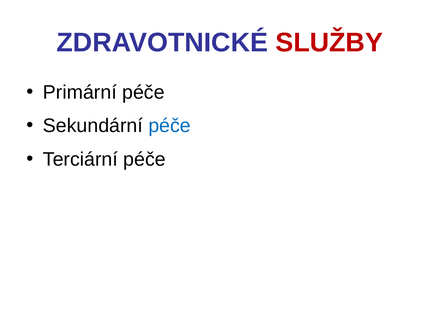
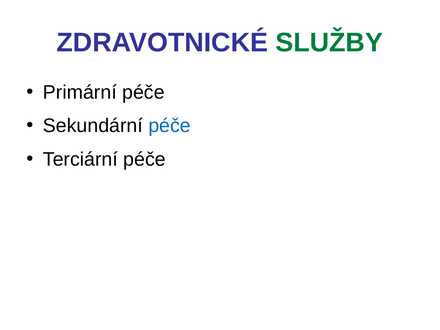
SLUŽBY colour: red -> green
